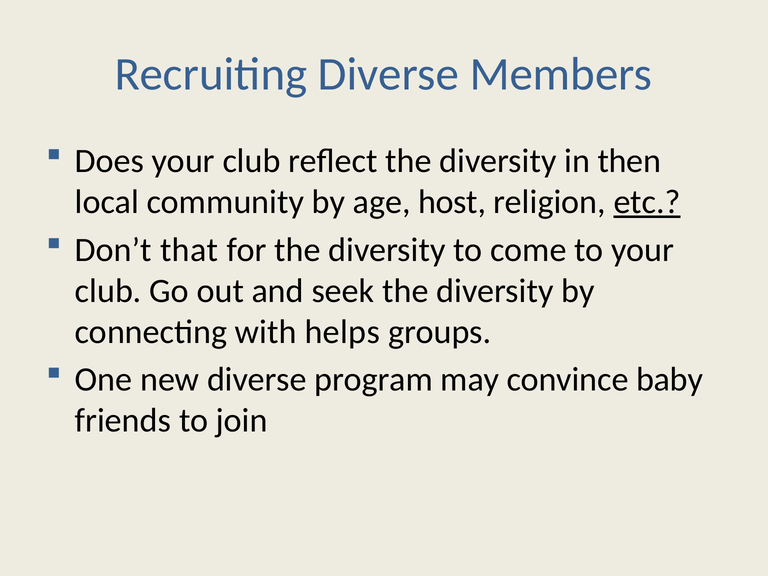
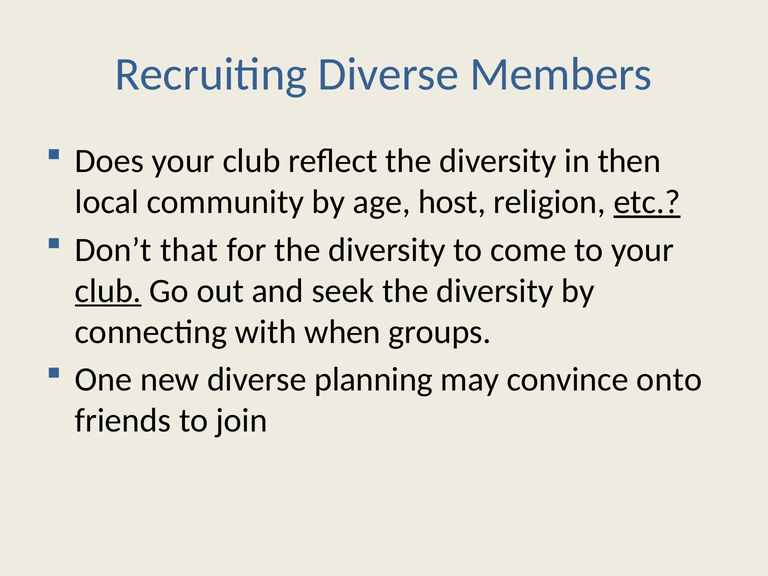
club at (108, 291) underline: none -> present
helps: helps -> when
program: program -> planning
baby: baby -> onto
